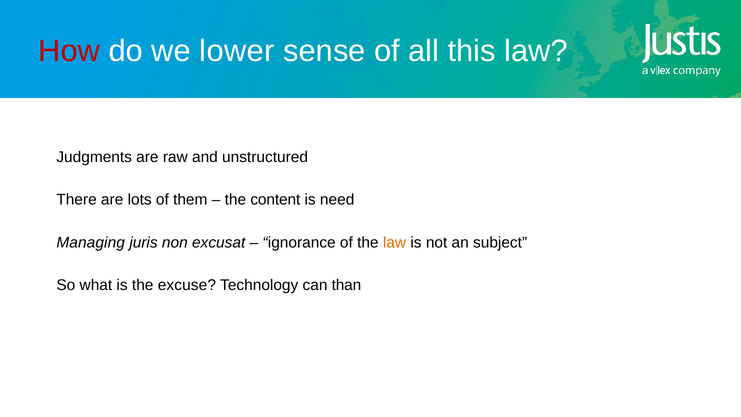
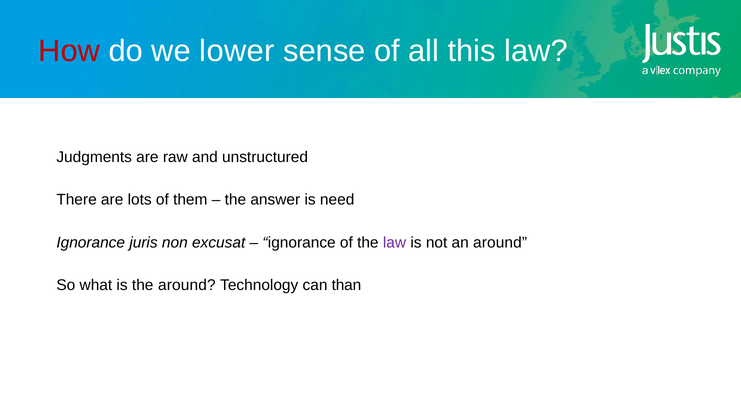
content: content -> answer
Managing at (91, 242): Managing -> Ignorance
law at (395, 242) colour: orange -> purple
an subject: subject -> around
the excuse: excuse -> around
